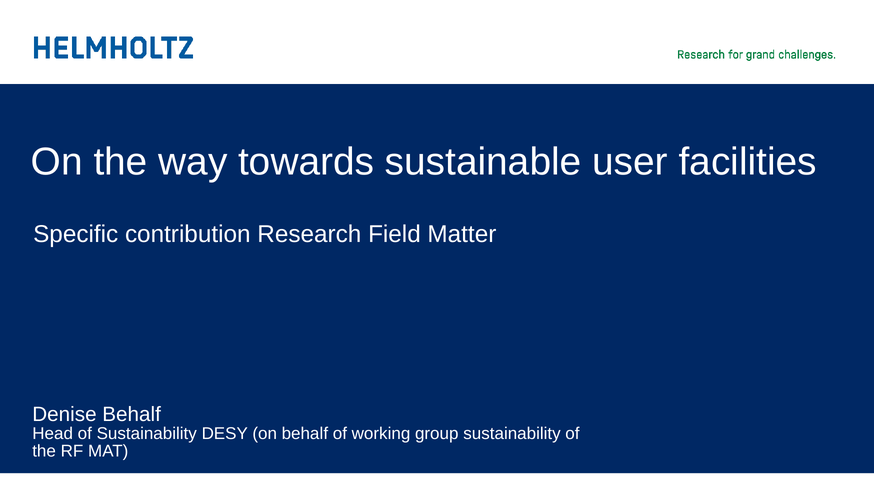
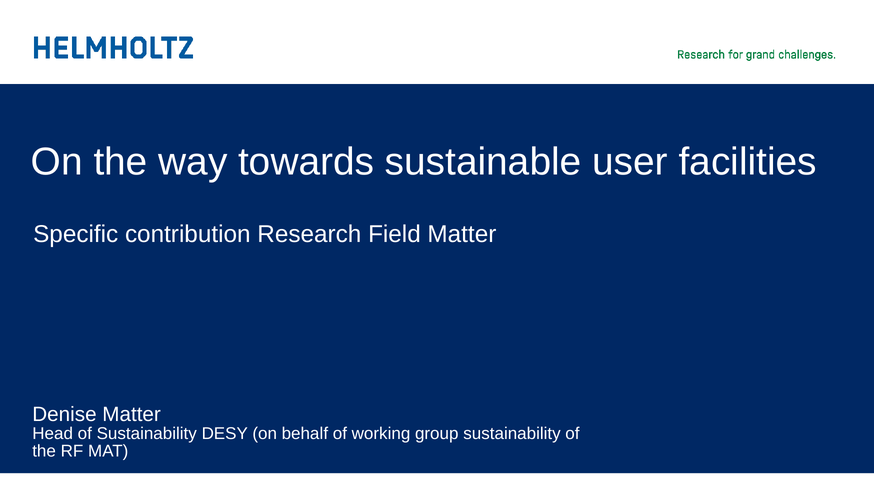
Denise Behalf: Behalf -> Matter
